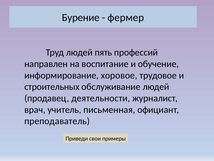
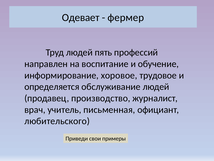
Бурение: Бурение -> Одевает
строительных: строительных -> определяется
деятельности: деятельности -> производство
преподаватель: преподаватель -> любительского
